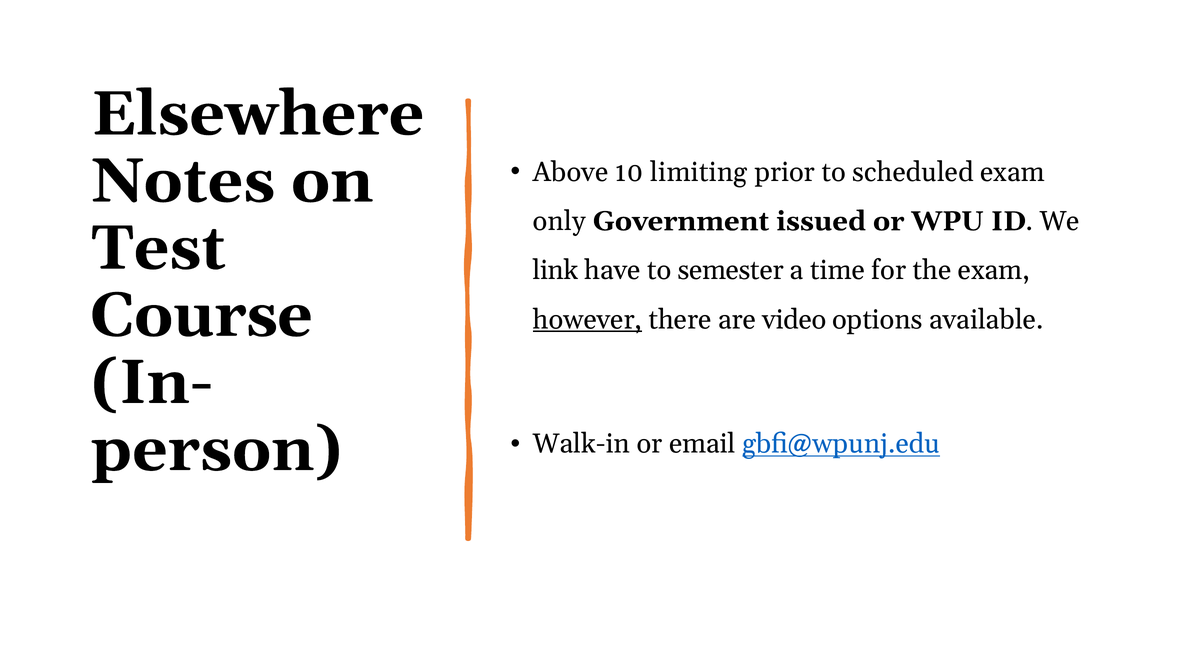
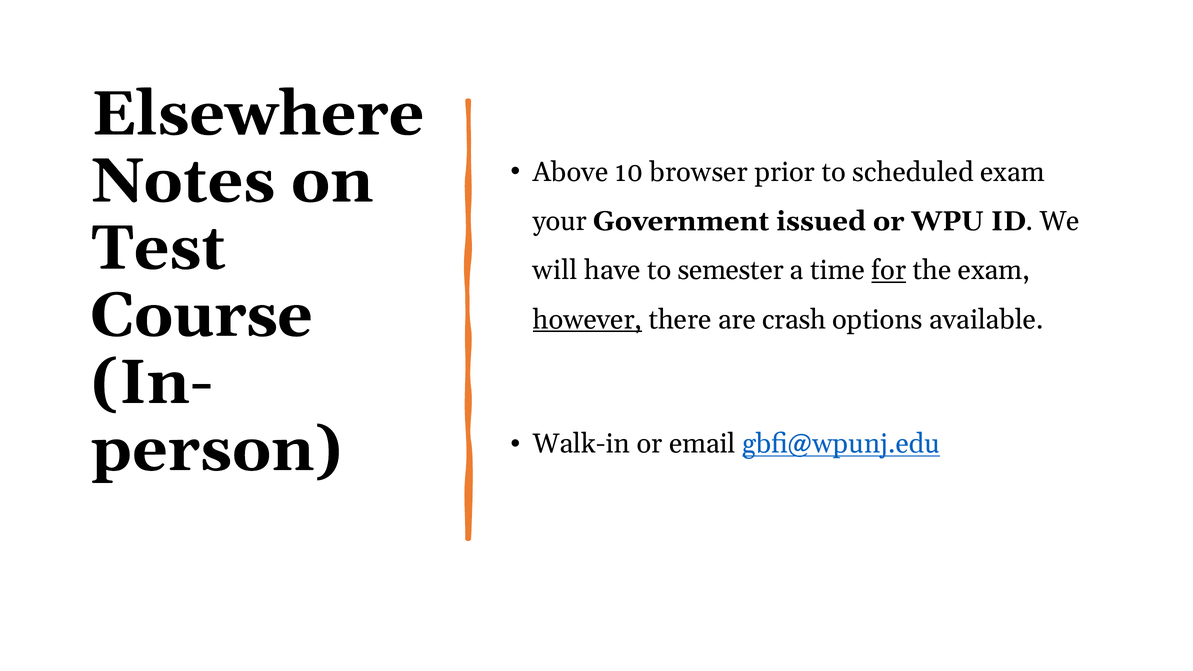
limiting: limiting -> browser
only: only -> your
link: link -> will
for underline: none -> present
video: video -> crash
